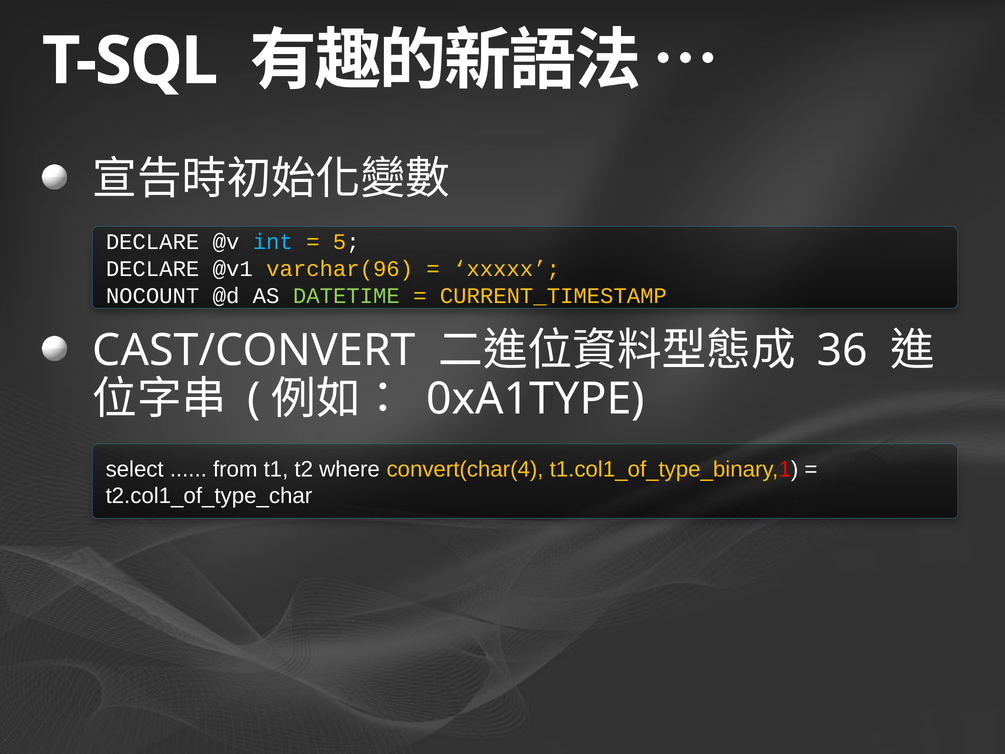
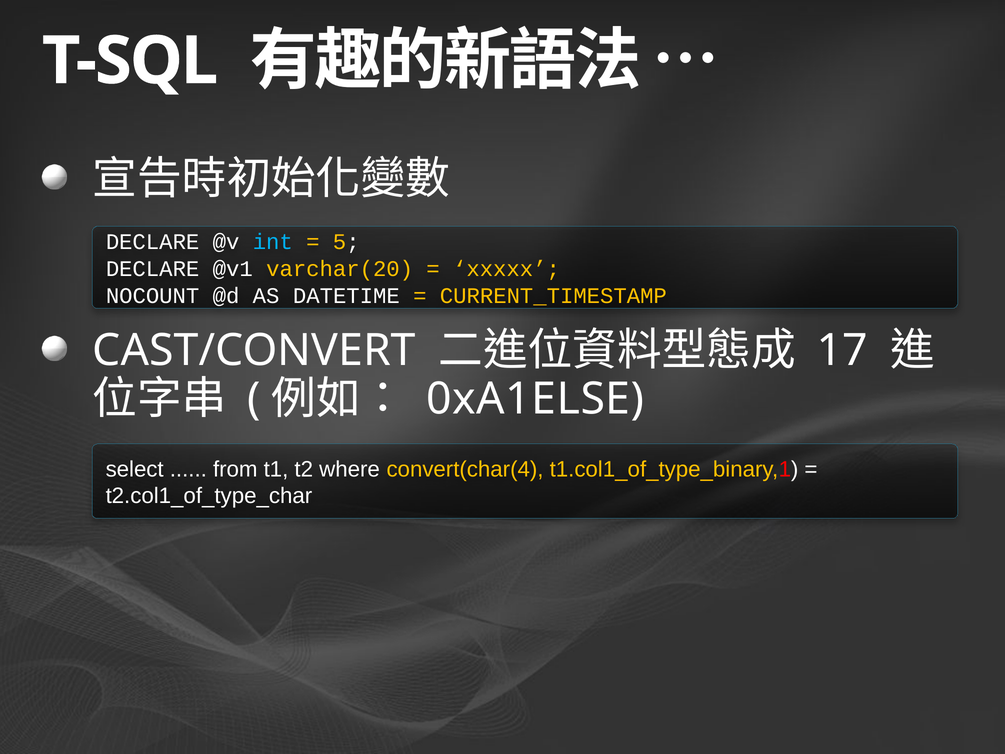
varchar(96: varchar(96 -> varchar(20
DATETIME colour: light green -> white
36: 36 -> 17
0xA1TYPE: 0xA1TYPE -> 0xA1ELSE
